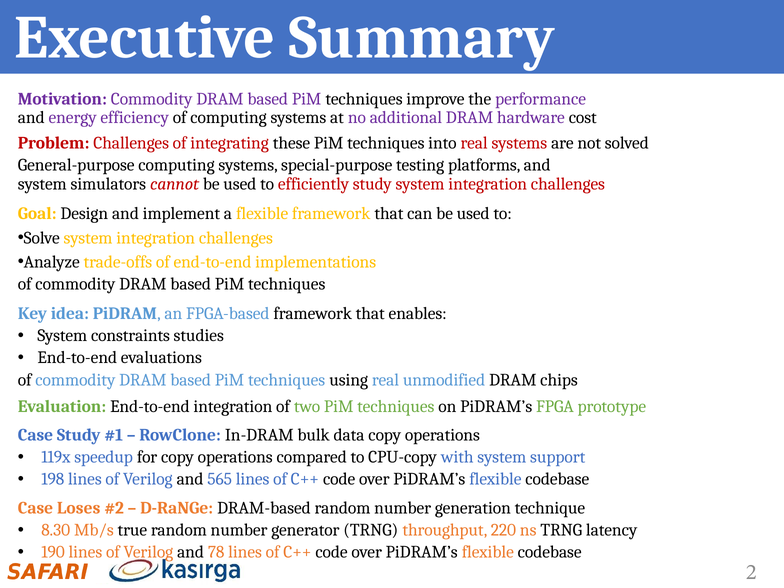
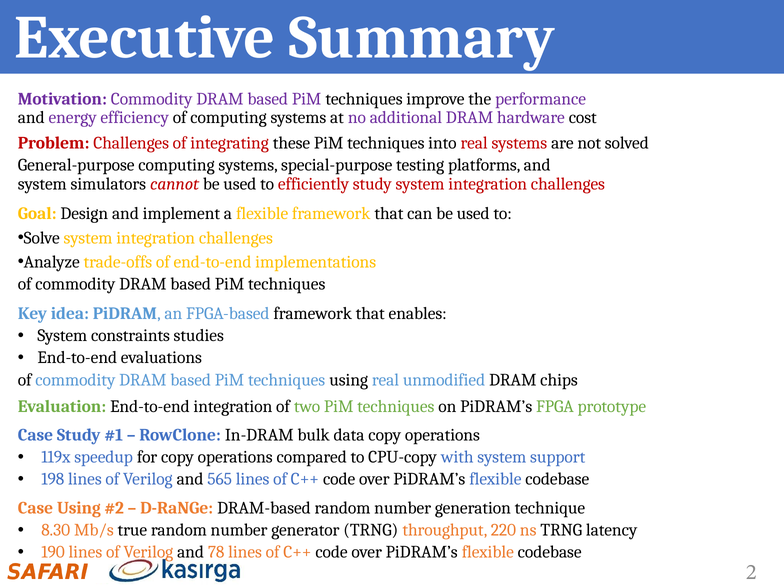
Case Loses: Loses -> Using
